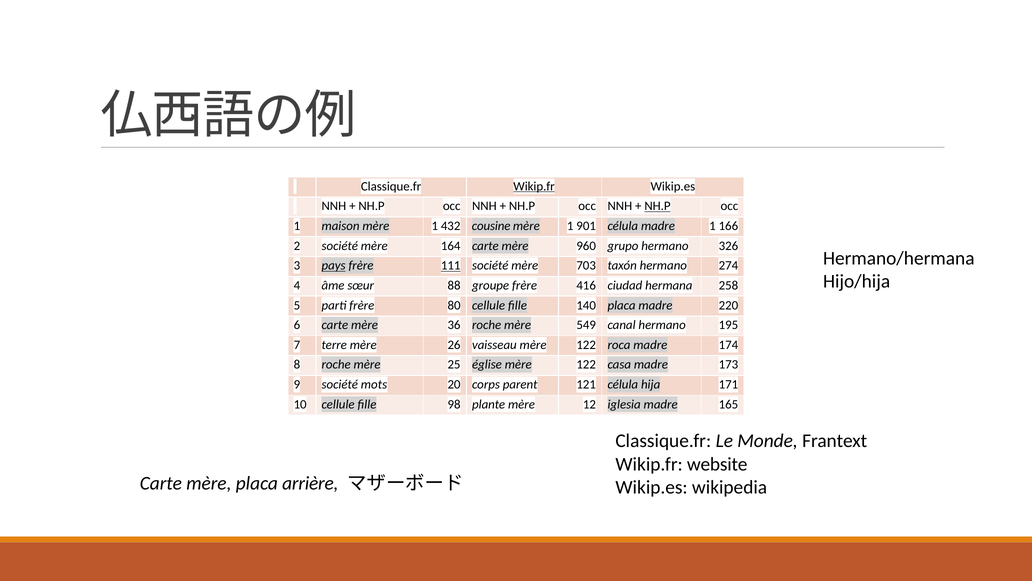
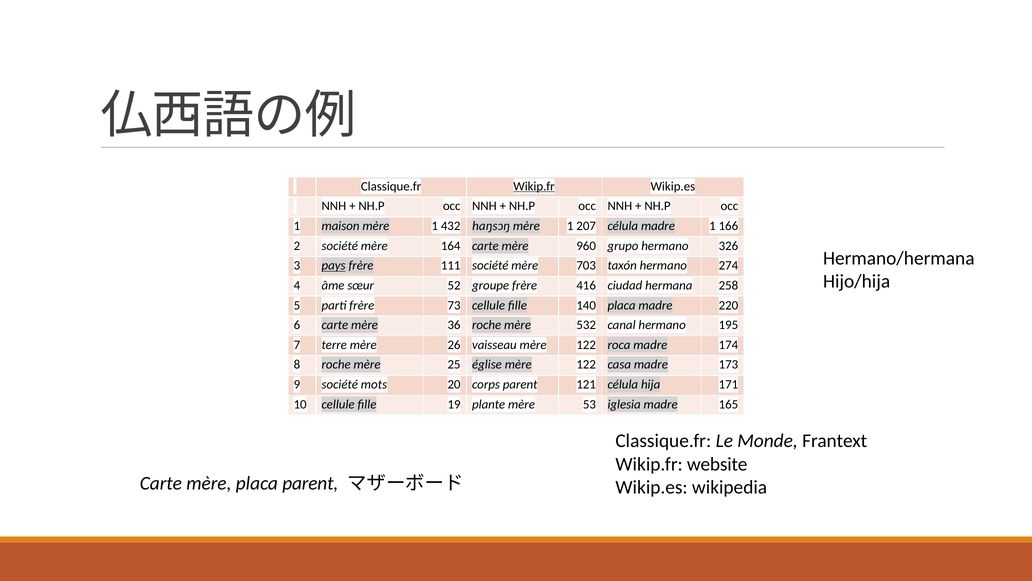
NH.P at (657, 206) underline: present -> none
cousine: cousine -> haŋsɔŋ
901: 901 -> 207
111 underline: present -> none
88: 88 -> 52
80: 80 -> 73
549: 549 -> 532
98: 98 -> 19
12: 12 -> 53
placa arrière: arrière -> parent
